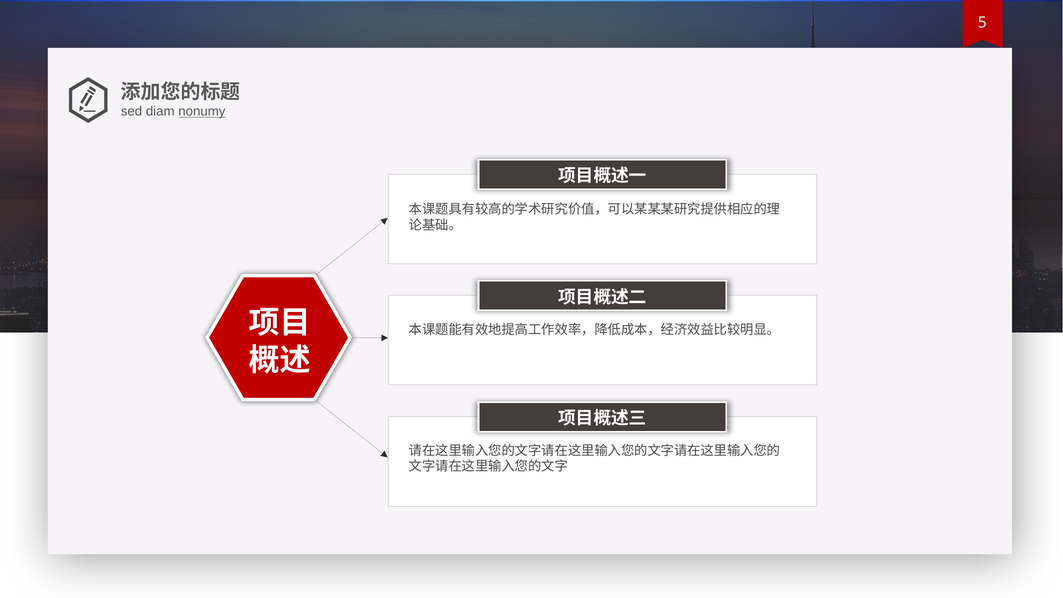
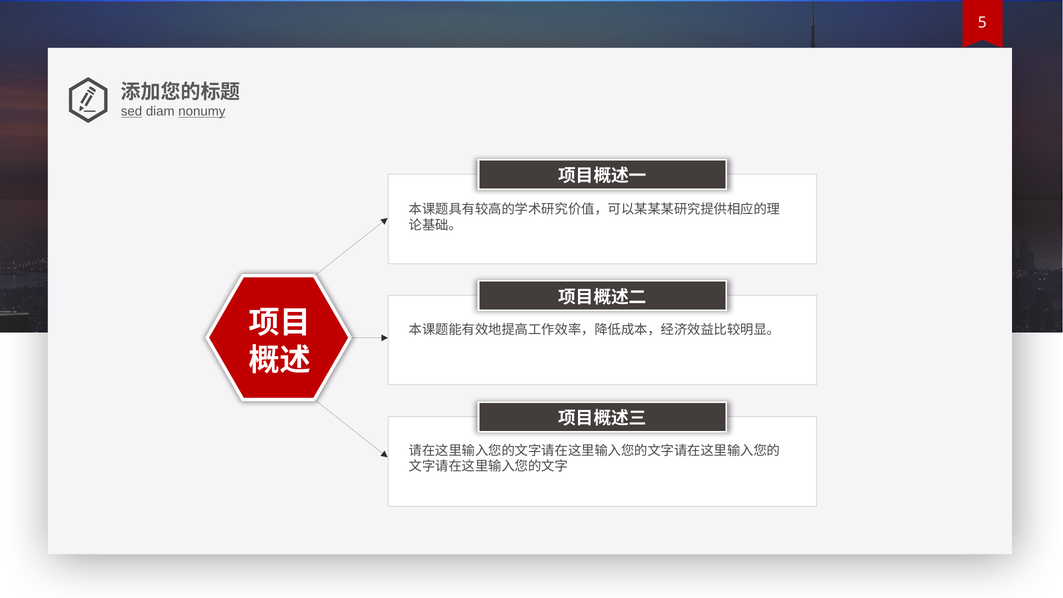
sed underline: none -> present
